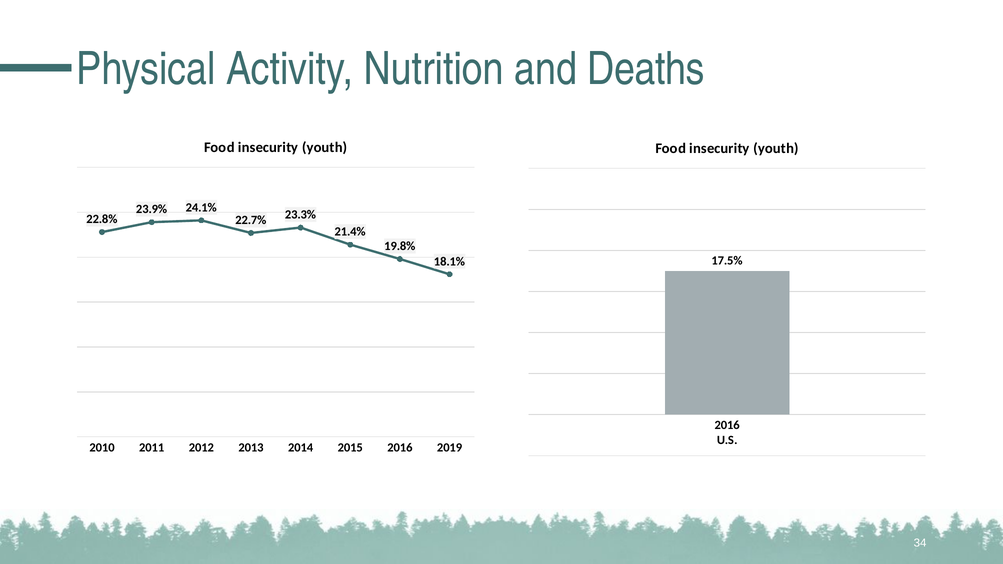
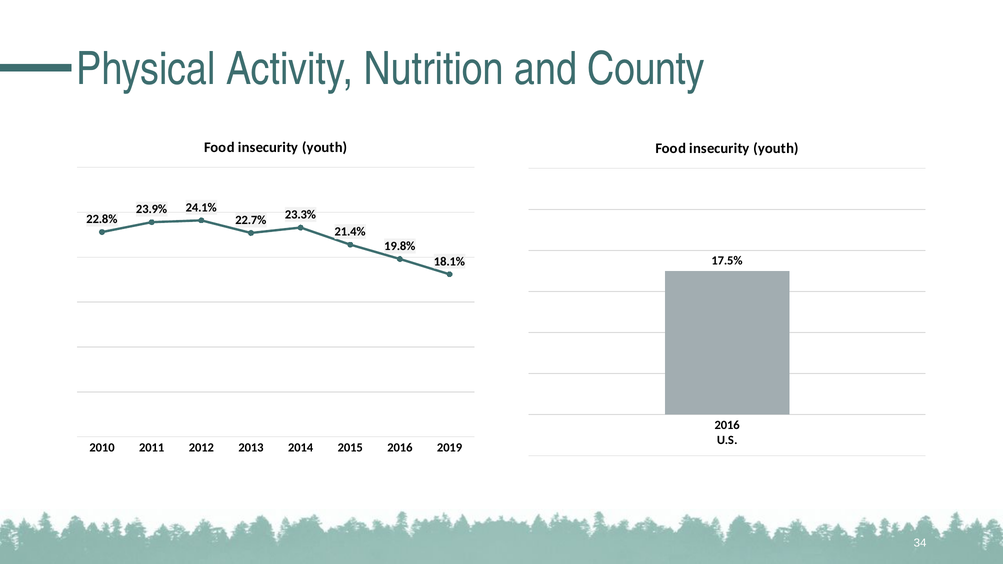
Deaths: Deaths -> County
